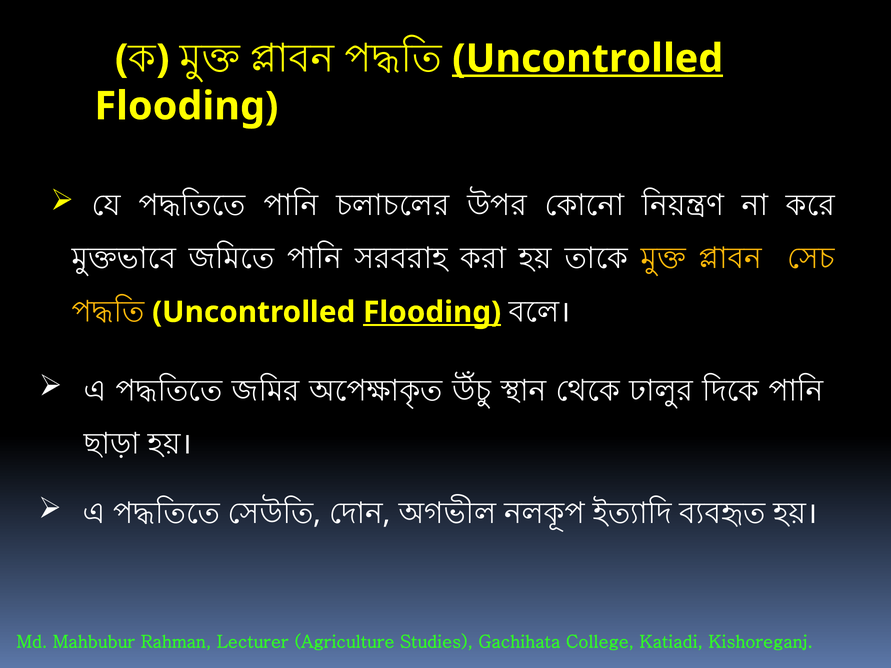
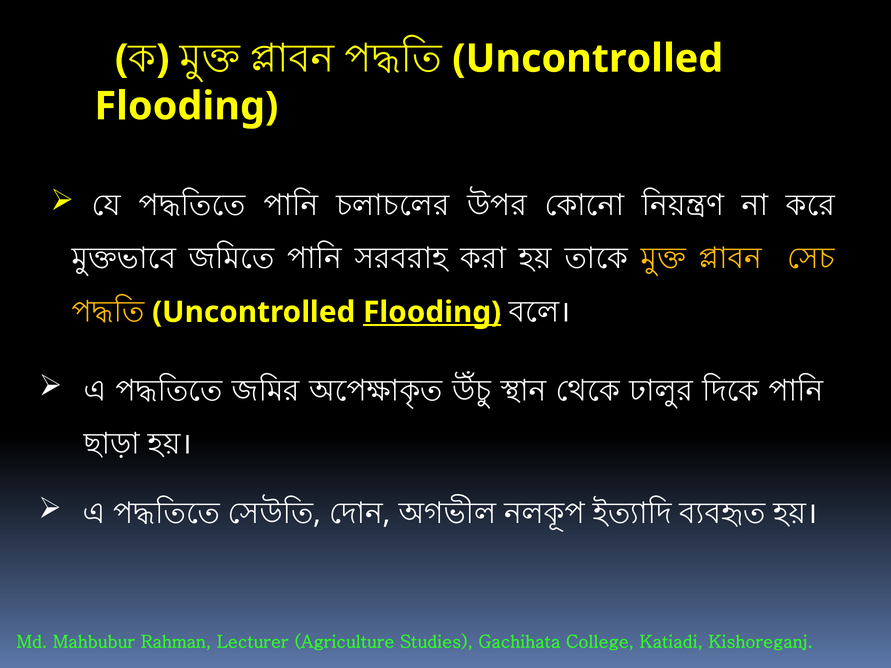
Uncontrolled at (588, 59) underline: present -> none
